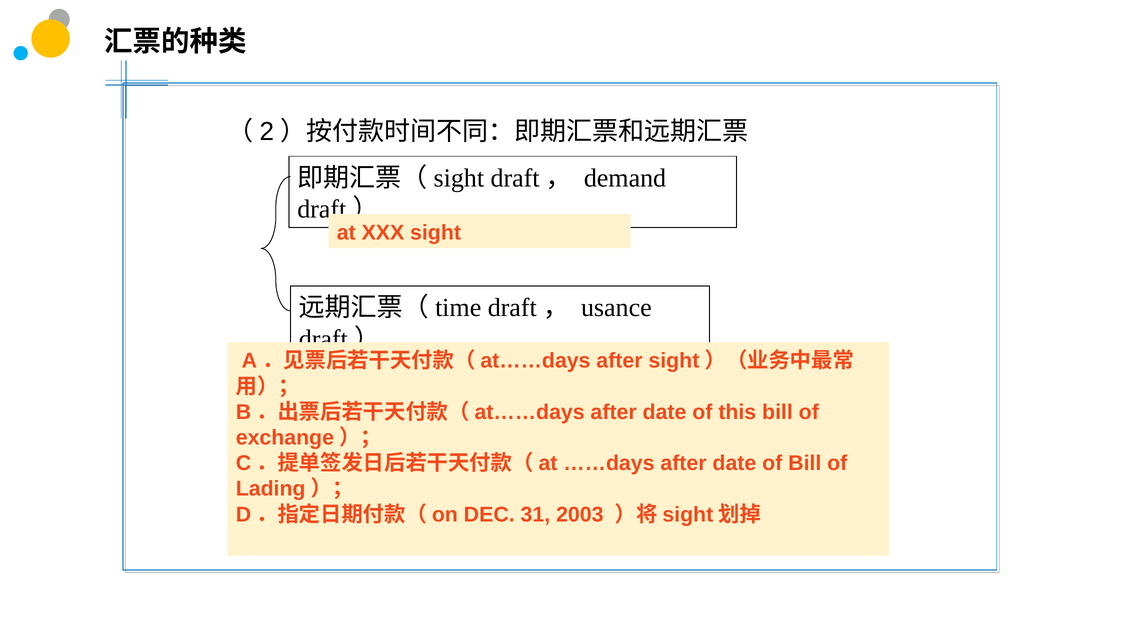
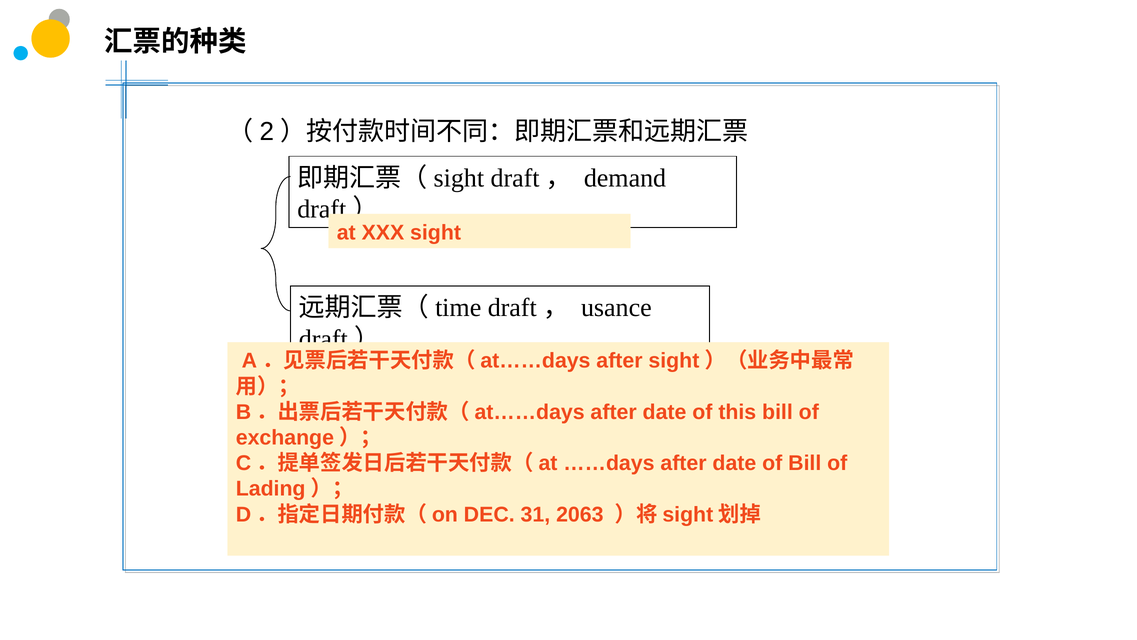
2003: 2003 -> 2063
